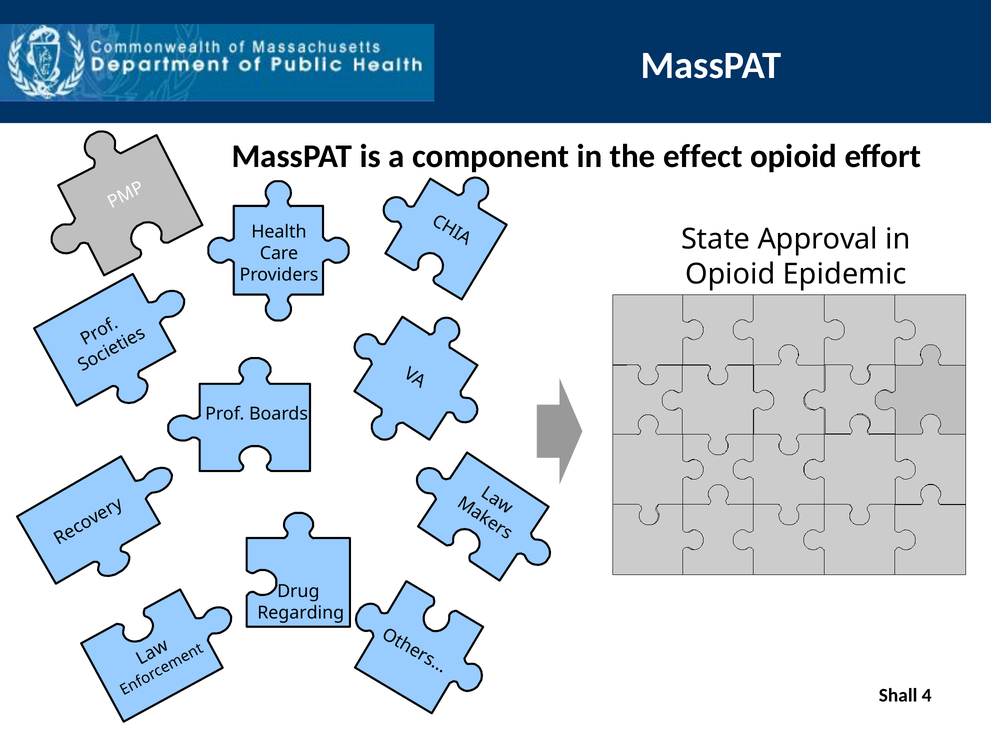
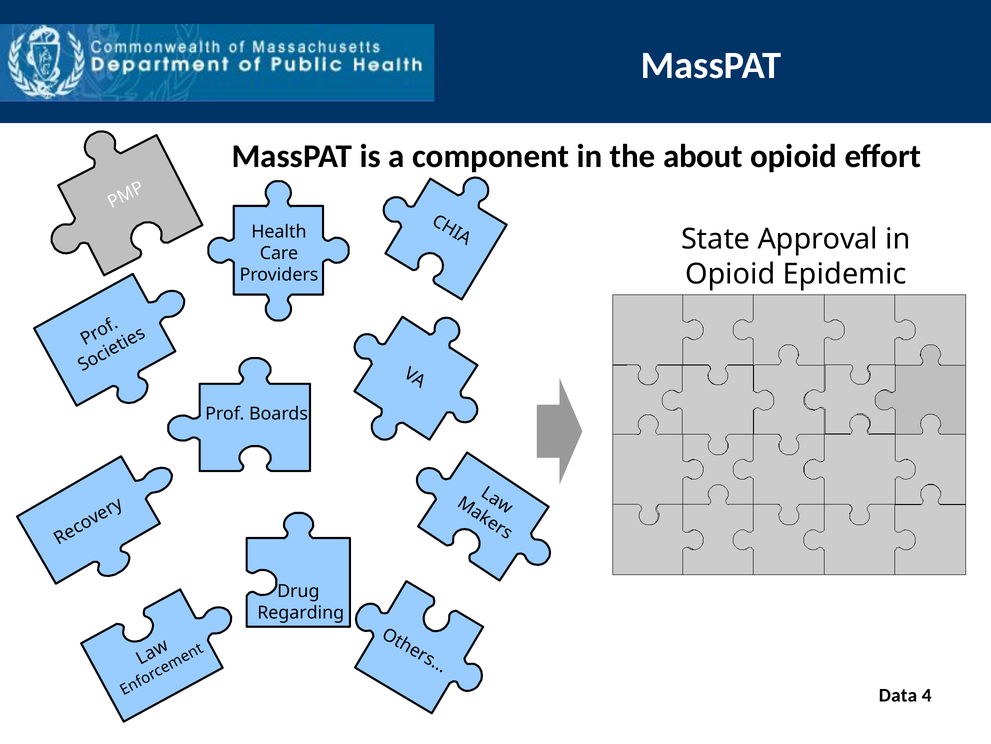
effect: effect -> about
Shall: Shall -> Data
